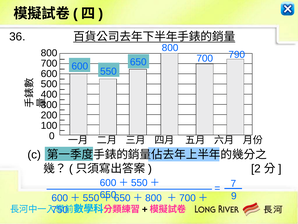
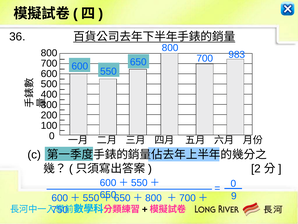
790: 790 -> 983
7 at (233, 183): 7 -> 0
